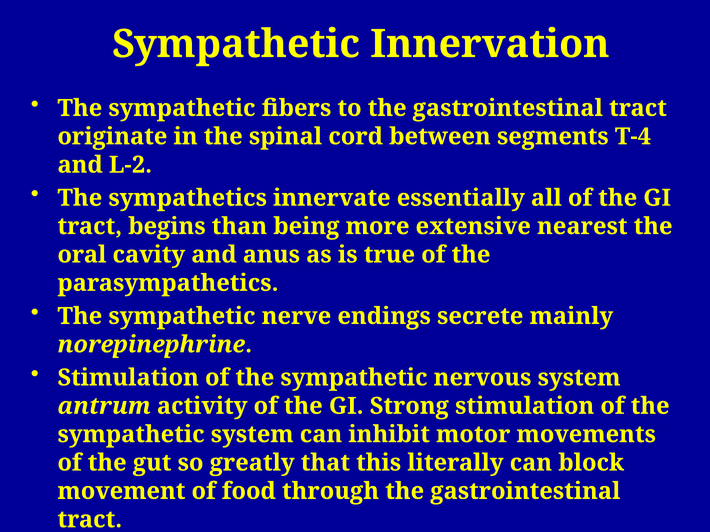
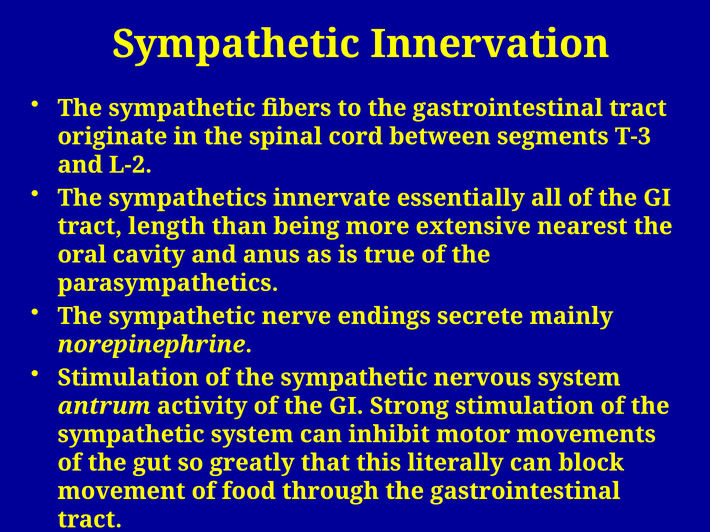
T-4: T-4 -> T-3
begins: begins -> length
